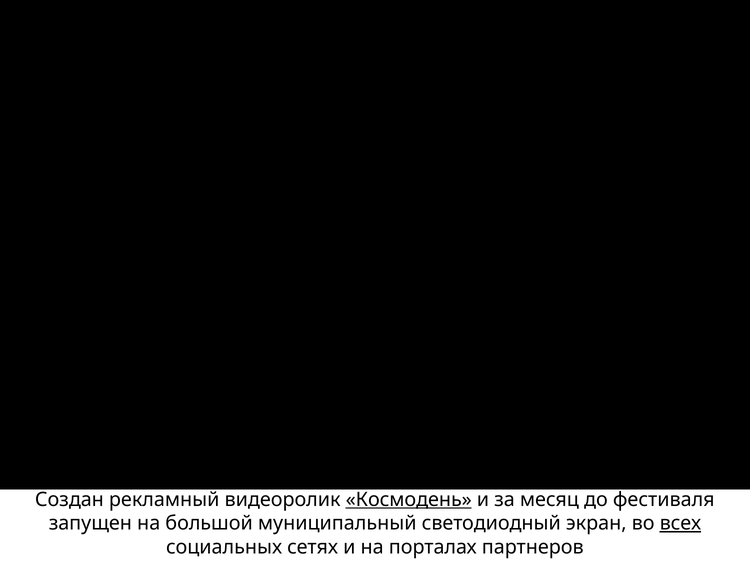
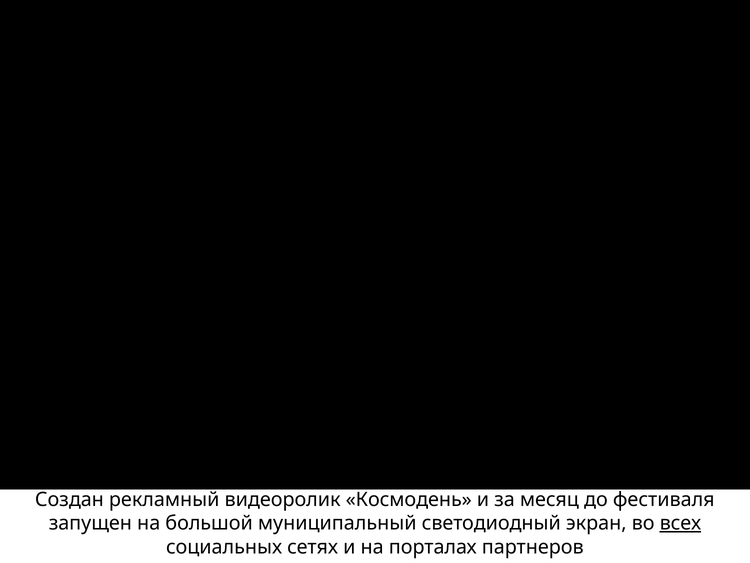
Космодень underline: present -> none
